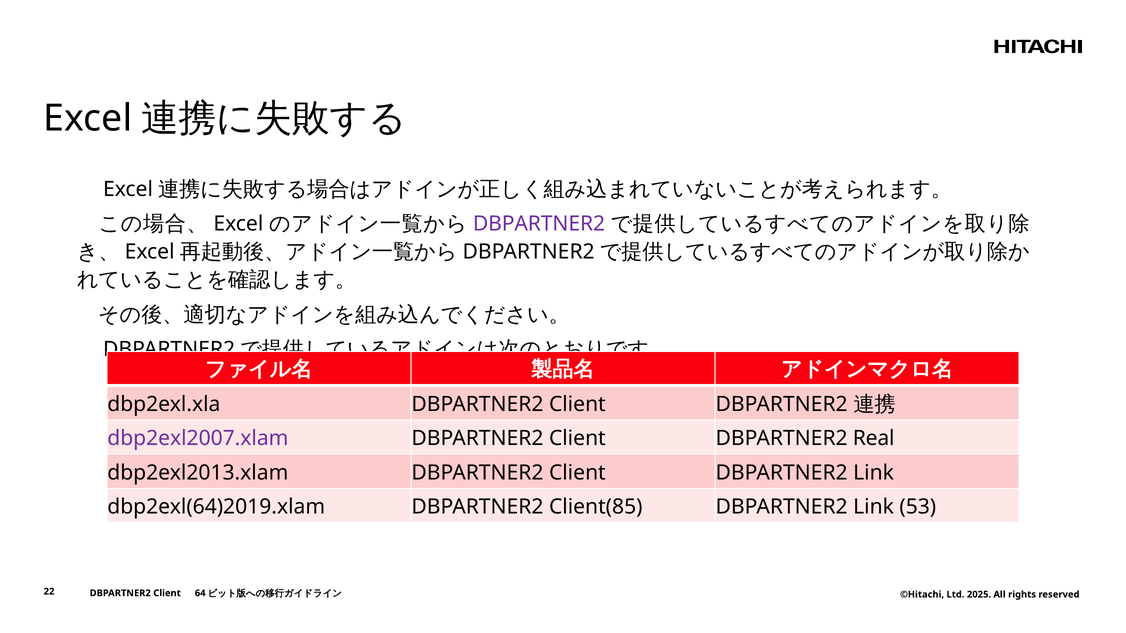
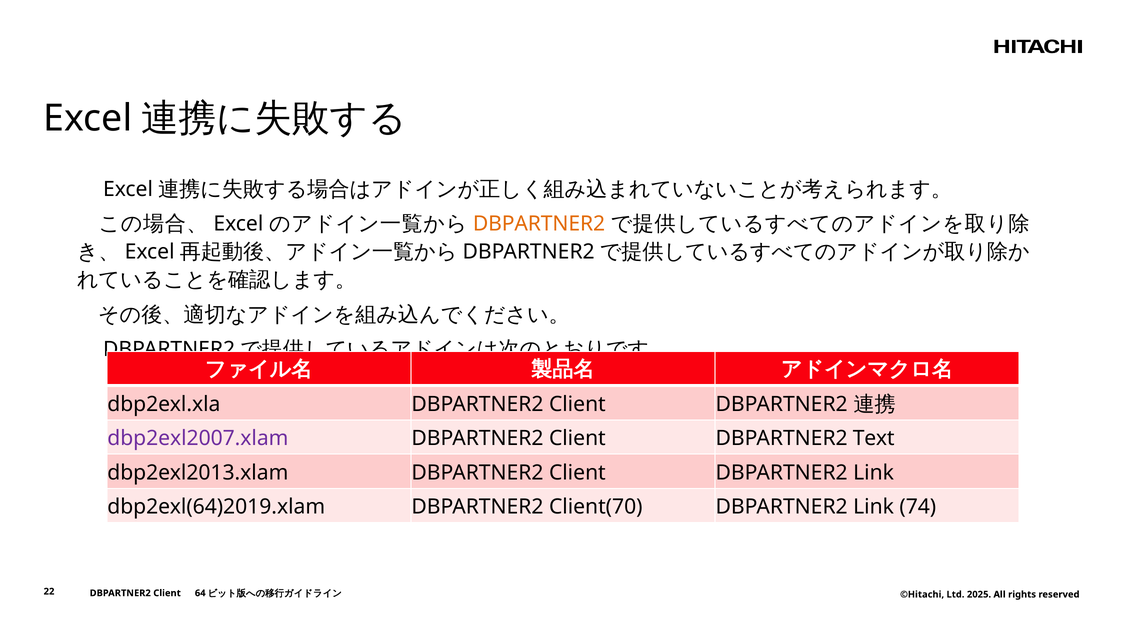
DBPARTNER2 at (539, 224) colour: purple -> orange
Real: Real -> Text
Client(85: Client(85 -> Client(70
53: 53 -> 74
